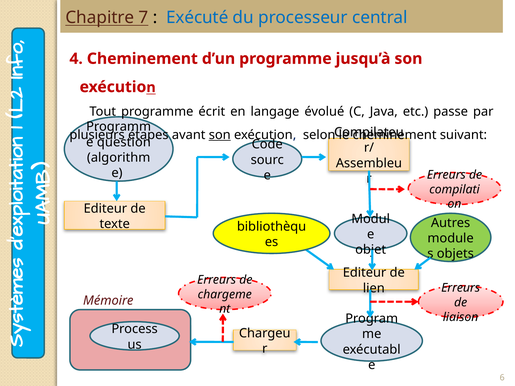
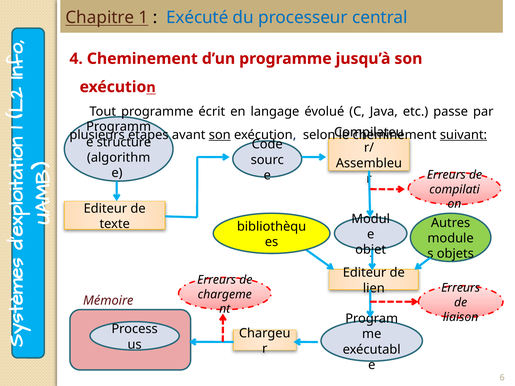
Chapitre 7: 7 -> 1
suivant underline: none -> present
question: question -> structure
